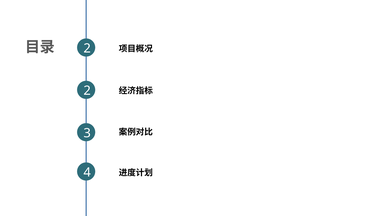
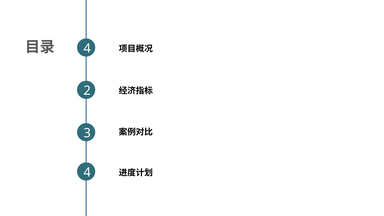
2 at (87, 48): 2 -> 4
